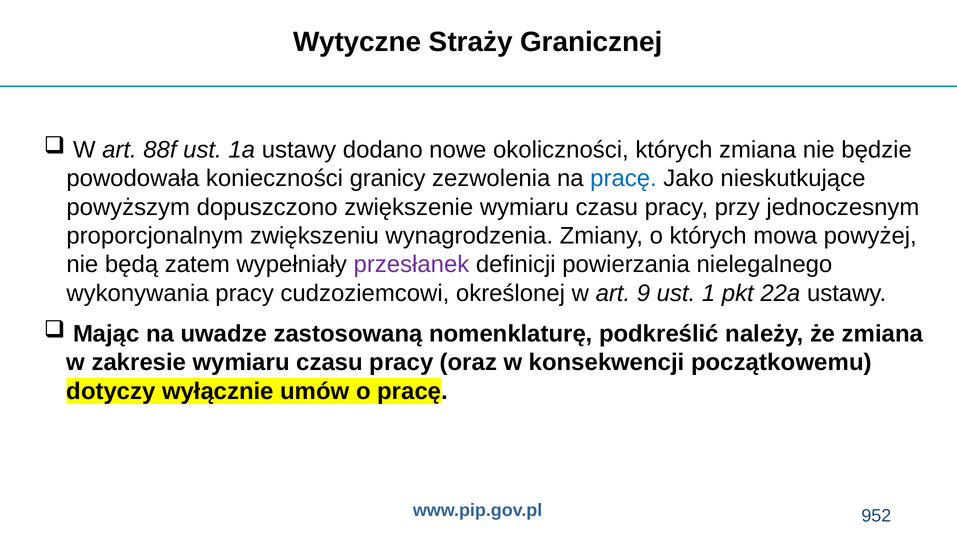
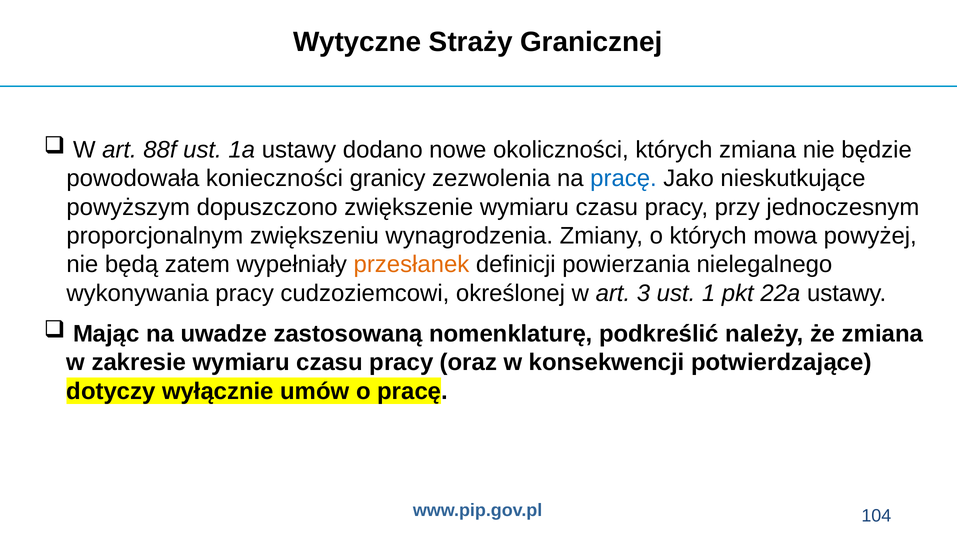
przesłanek colour: purple -> orange
9: 9 -> 3
początkowemu: początkowemu -> potwierdzające
952: 952 -> 104
